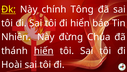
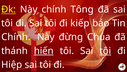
hiển: hiển -> kiếp
Nhiên at (16, 37): Nhiên -> Chính
tôi at (105, 50) underline: none -> present
Hoài: Hoài -> Hiệp
